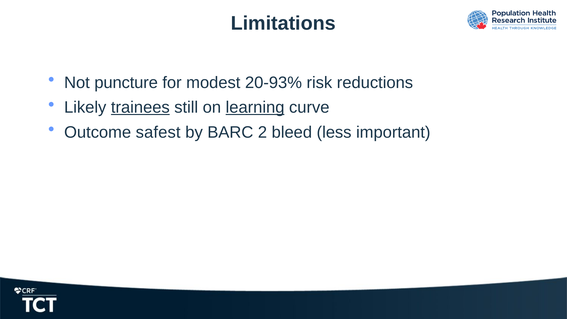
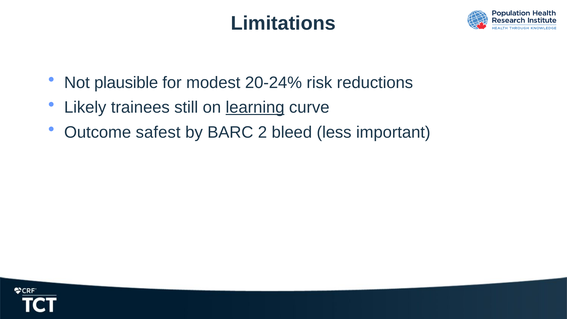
puncture: puncture -> plausible
20-93%: 20-93% -> 20-24%
trainees underline: present -> none
